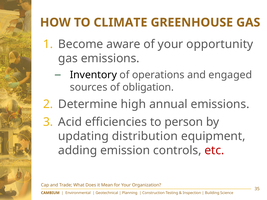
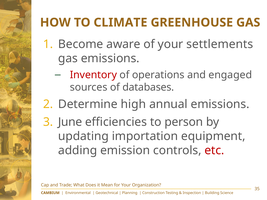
opportunity: opportunity -> settlements
Inventory colour: black -> red
obligation: obligation -> databases
Acid: Acid -> June
distribution: distribution -> importation
